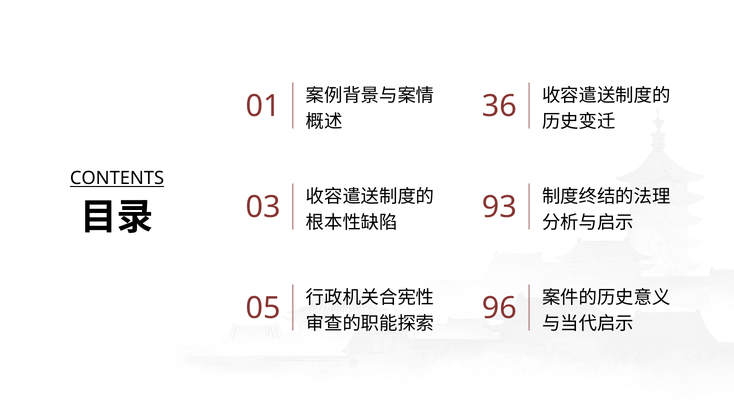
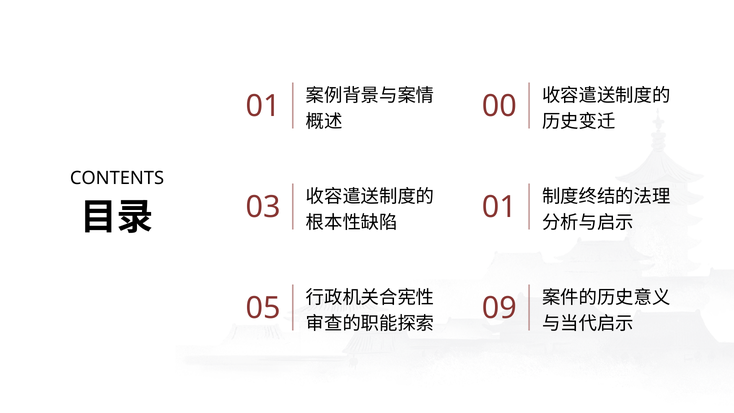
36: 36 -> 00
CONTENTS underline: present -> none
93 at (499, 207): 93 -> 01
96: 96 -> 09
